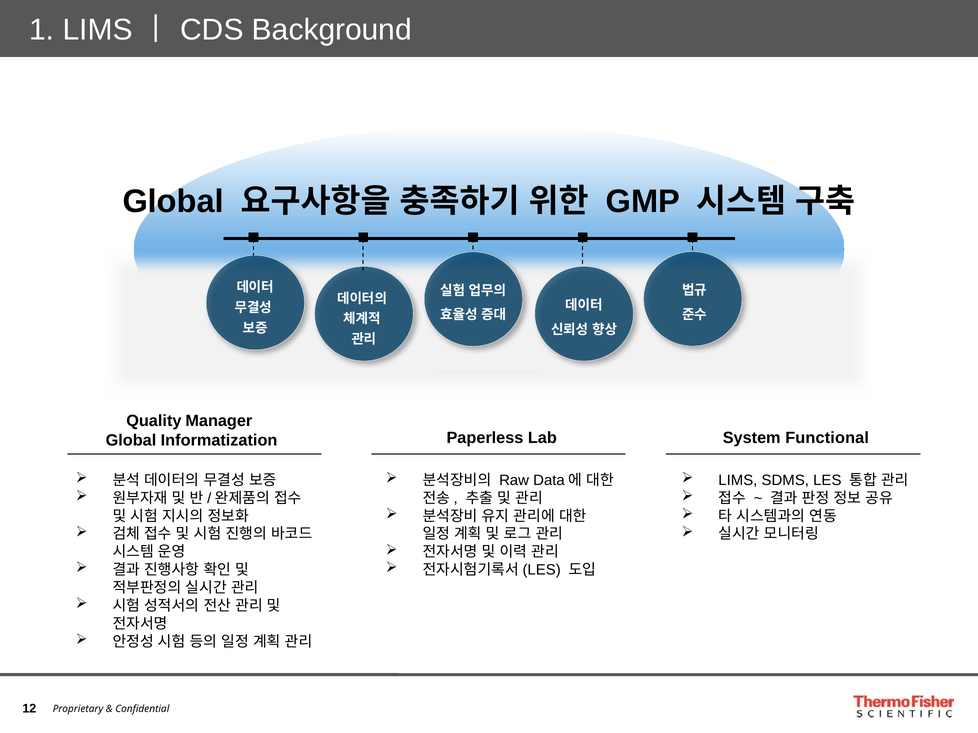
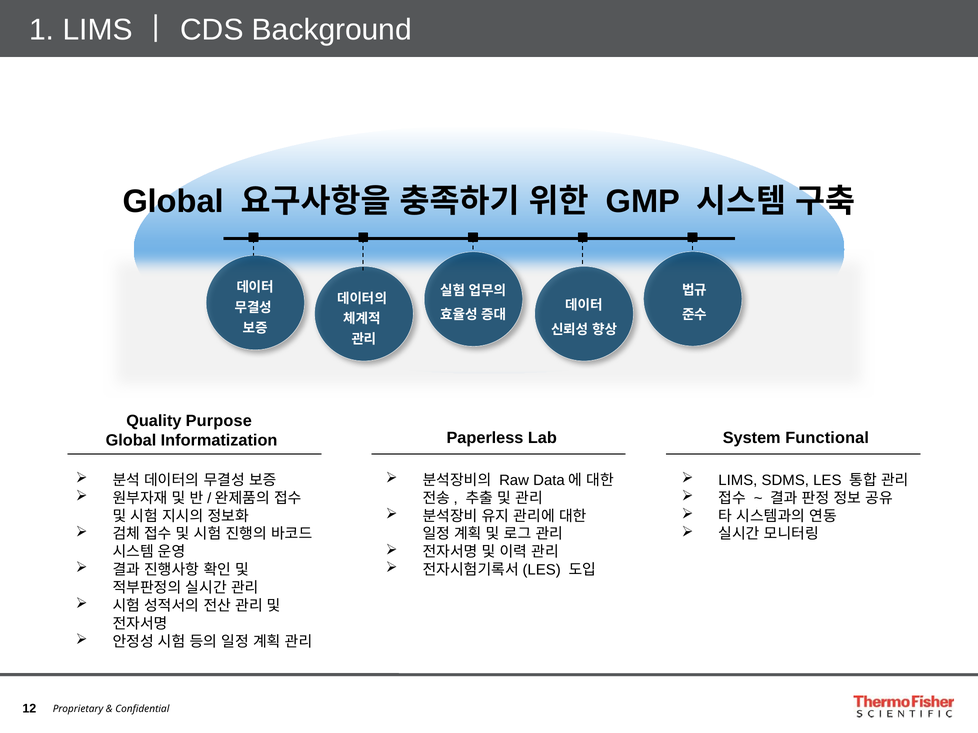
Manager: Manager -> Purpose
